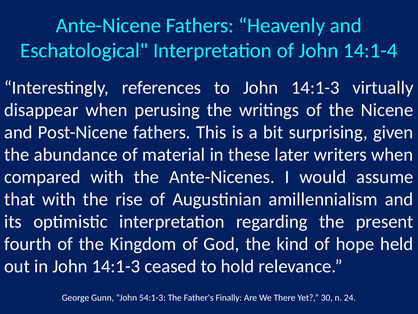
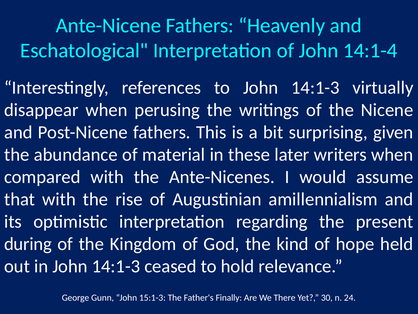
fourth: fourth -> during
54:1-3: 54:1-3 -> 15:1-3
